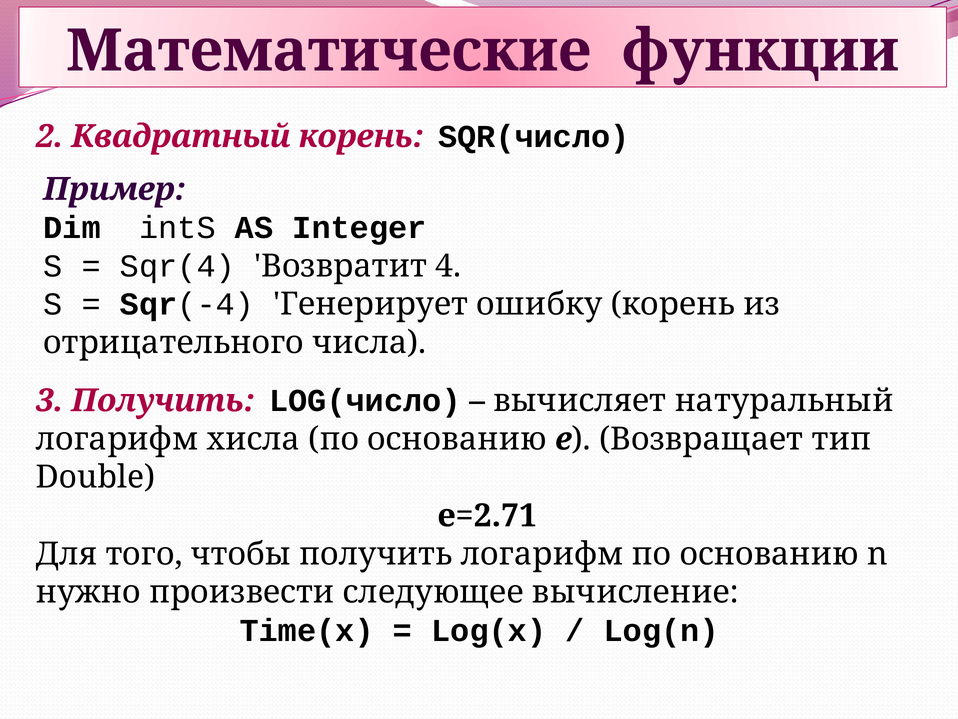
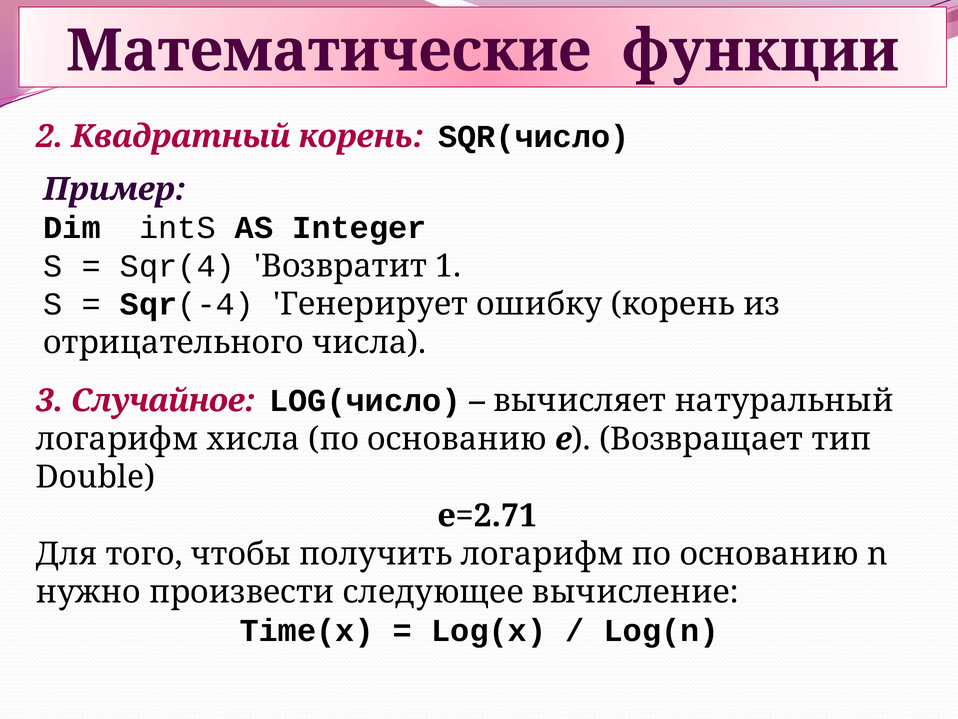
4: 4 -> 1
3 Получить: Получить -> Случайное
